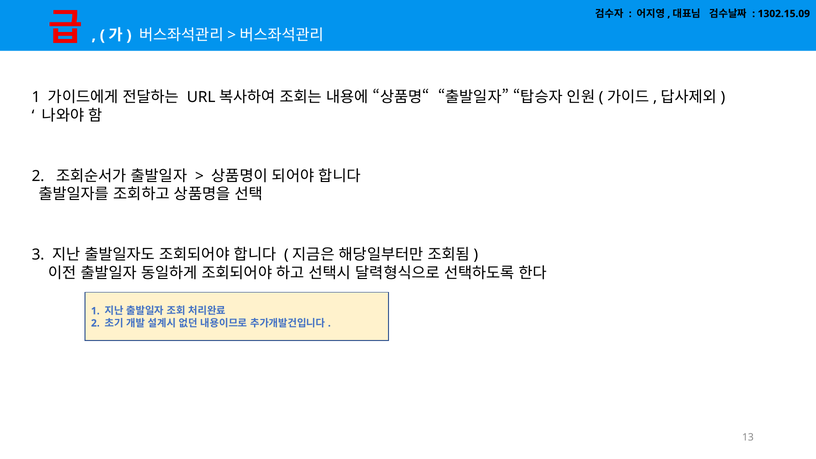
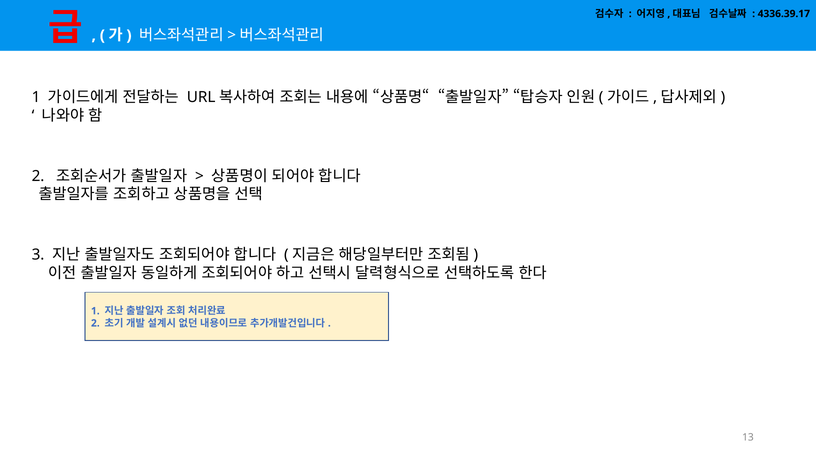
1302.15.09: 1302.15.09 -> 4336.39.17
